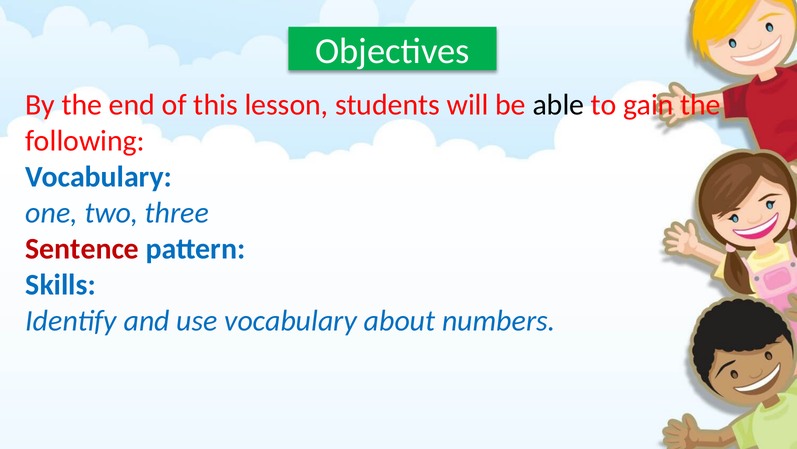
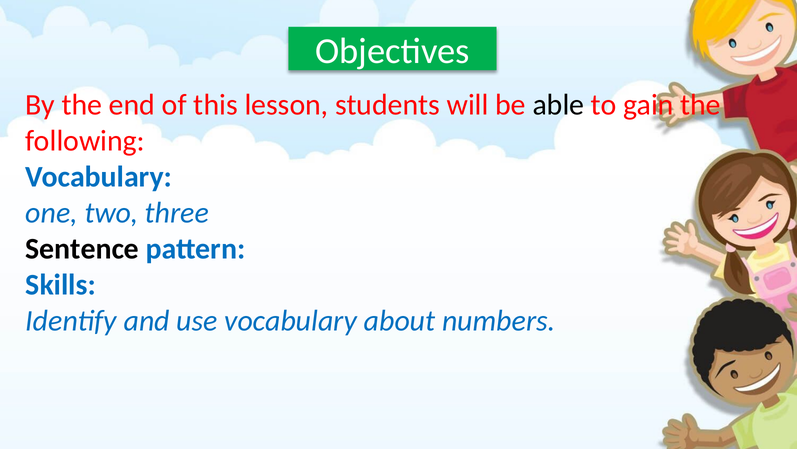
Sentence colour: red -> black
